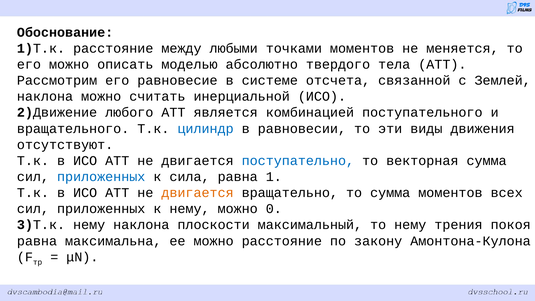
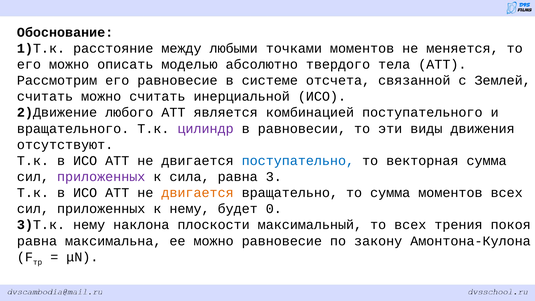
наклона at (45, 96): наклона -> считать
цилиндр colour: blue -> purple
приложенных at (101, 177) colour: blue -> purple
1: 1 -> 3
нему можно: можно -> будет
то нему: нему -> всех
можно расстояние: расстояние -> равновесие
